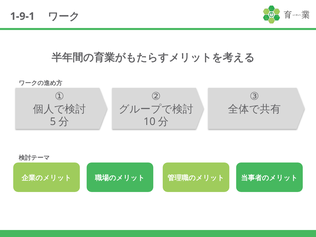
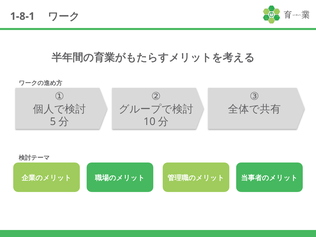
1-9-1: 1-9-1 -> 1-8-1
